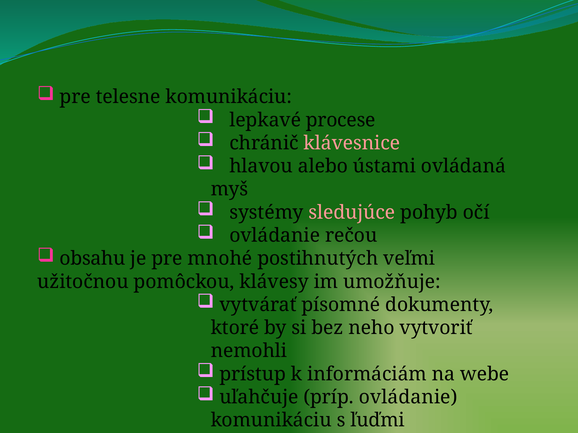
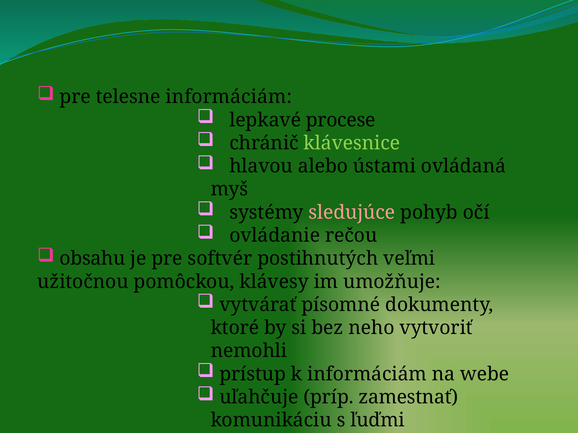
telesne komunikáciu: komunikáciu -> informáciám
klávesnice colour: pink -> light green
mnohé: mnohé -> softvér
príp ovládanie: ovládanie -> zamestnať
